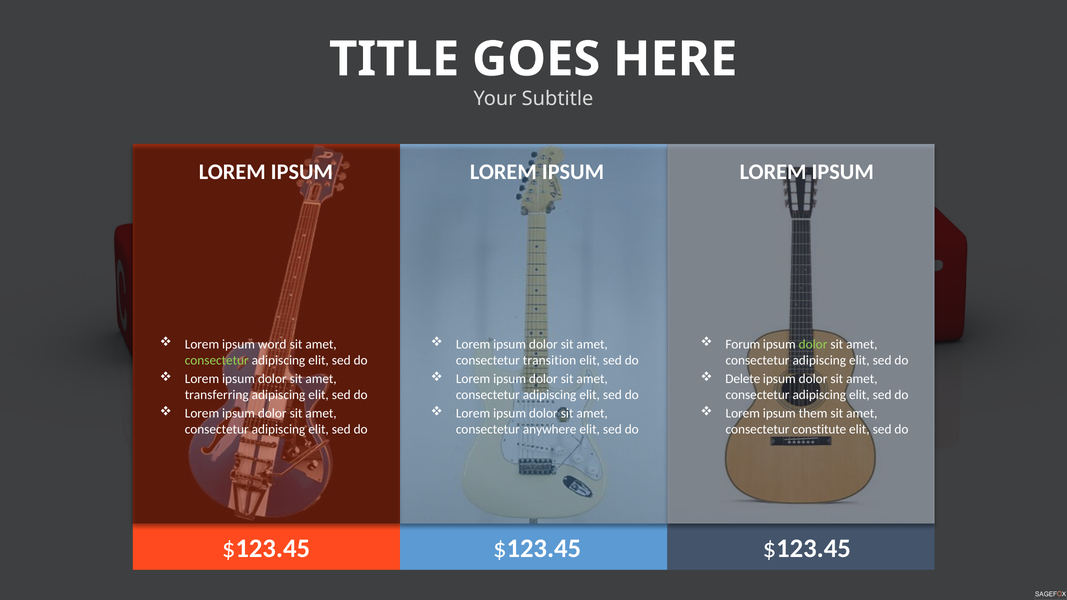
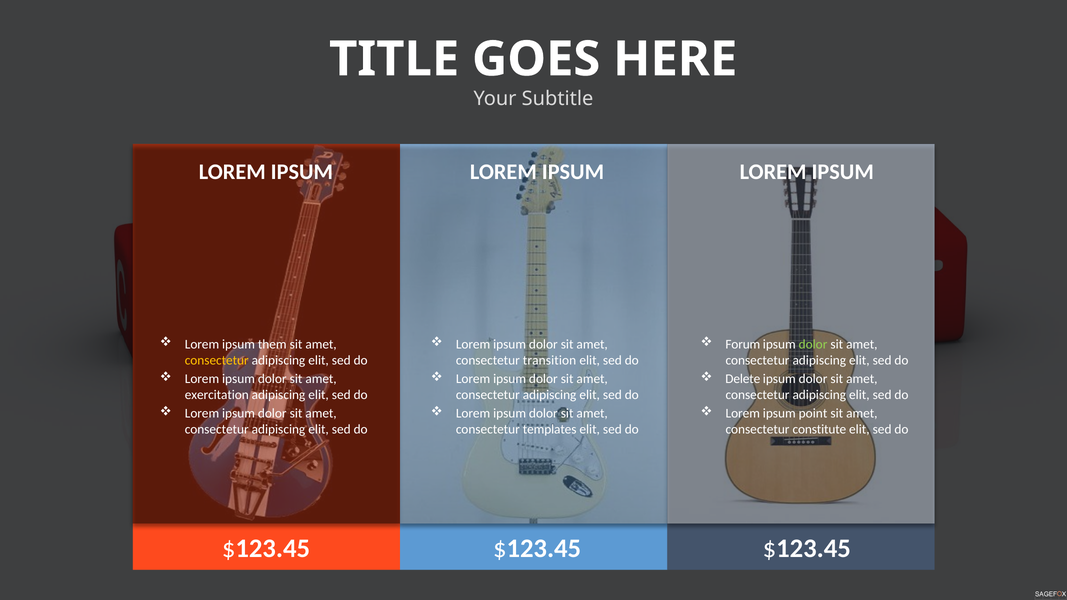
word: word -> them
consectetur at (217, 360) colour: light green -> yellow
transferring: transferring -> exercitation
them: them -> point
anywhere: anywhere -> templates
